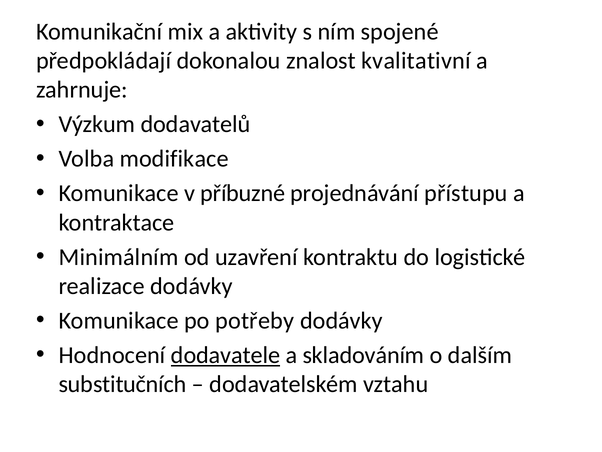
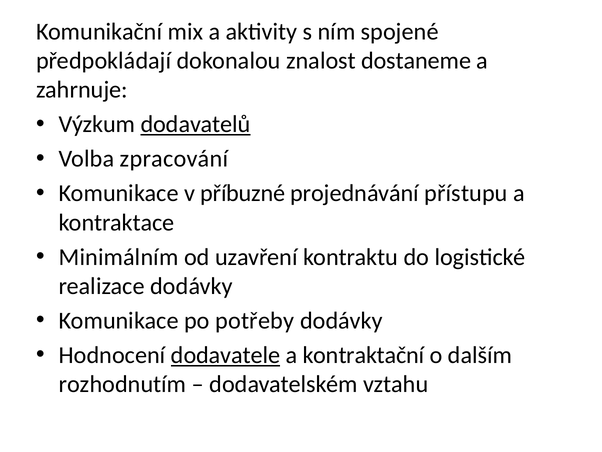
kvalitativní: kvalitativní -> dostaneme
dodavatelů underline: none -> present
modifikace: modifikace -> zpracování
skladováním: skladováním -> kontraktační
substitučních: substitučních -> rozhodnutím
